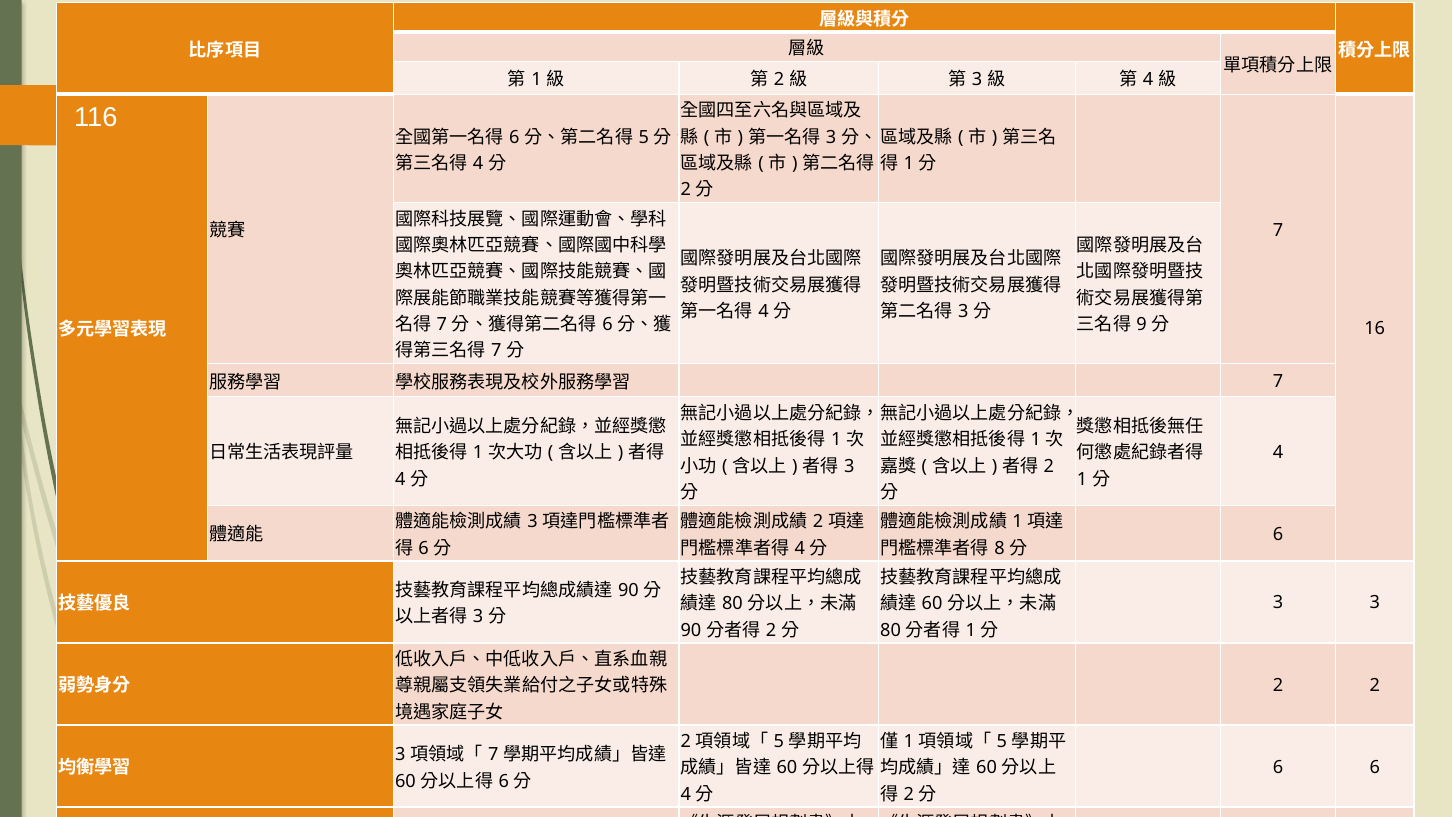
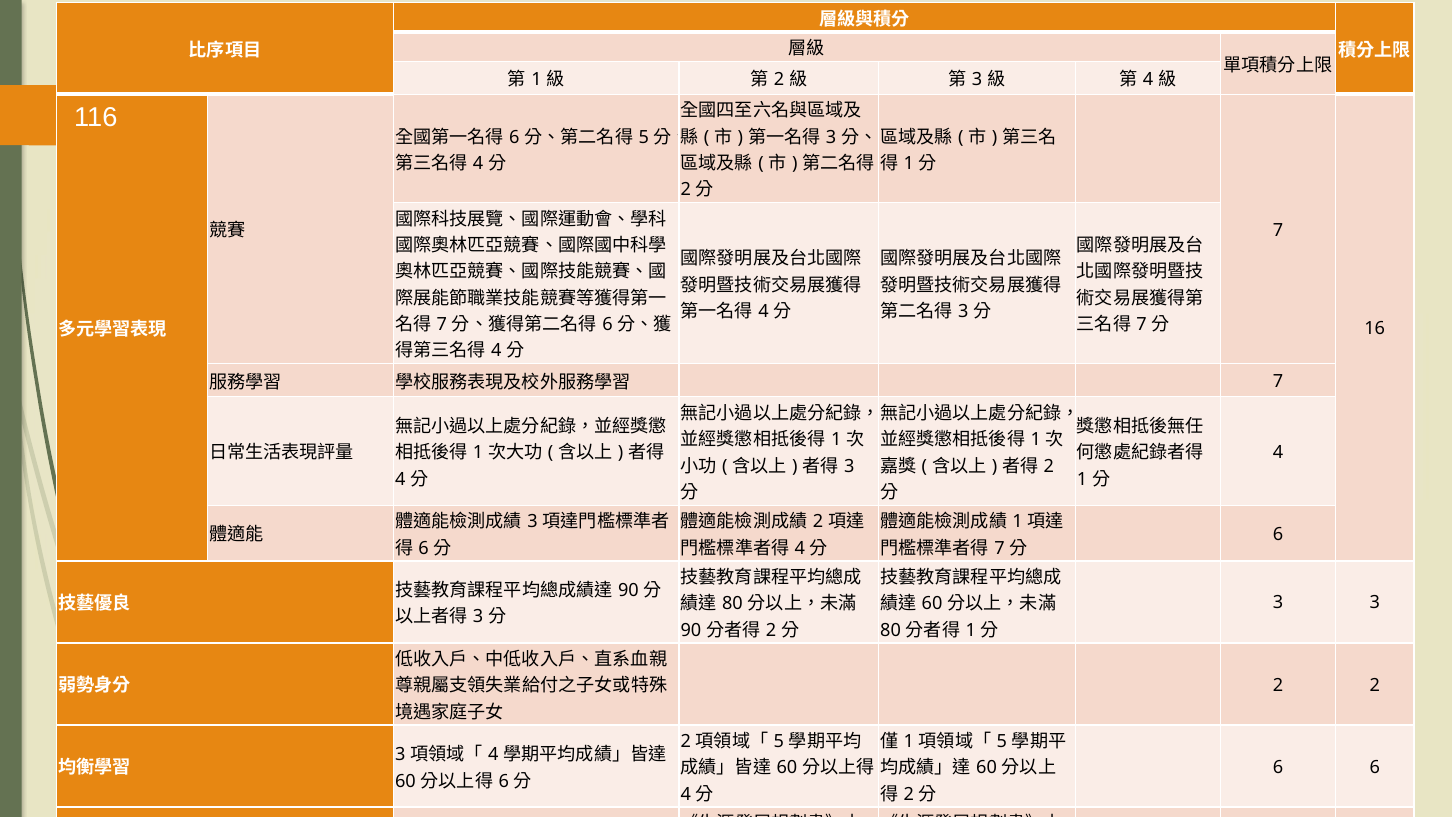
9 at (1142, 325): 9 -> 7
7 at (496, 351): 7 -> 4
8 at (1000, 548): 8 -> 7
7 at (493, 755): 7 -> 4
